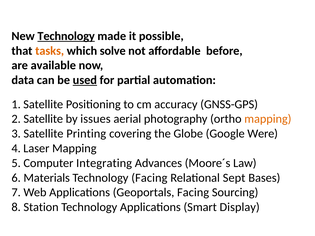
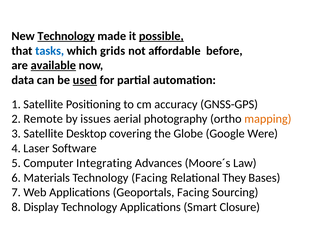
possible underline: none -> present
tasks colour: orange -> blue
solve: solve -> grids
available underline: none -> present
2 Satellite: Satellite -> Remote
Printing: Printing -> Desktop
Mapping at (74, 148): Mapping -> Software
Sept: Sept -> They
Station: Station -> Display
Display: Display -> Closure
